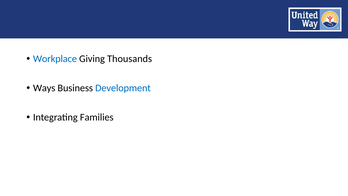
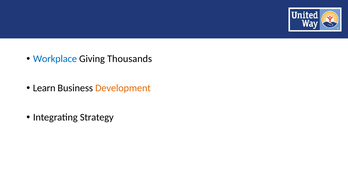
Ways: Ways -> Learn
Development colour: blue -> orange
Families: Families -> Strategy
